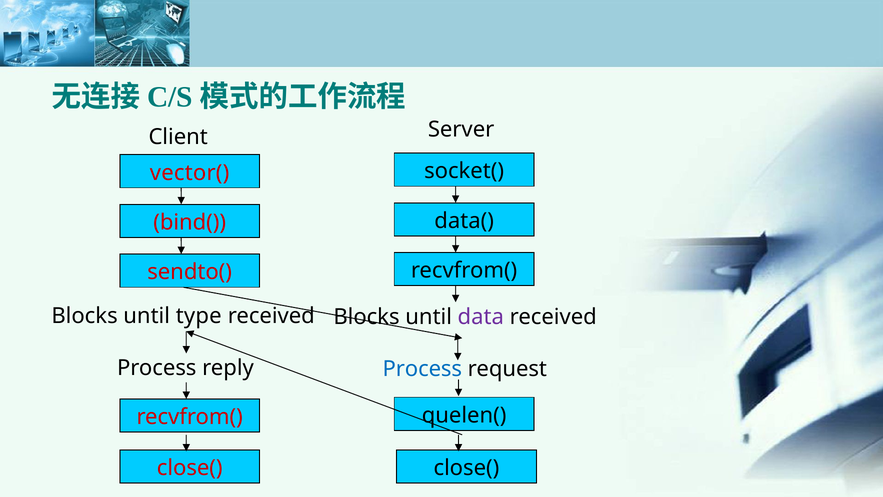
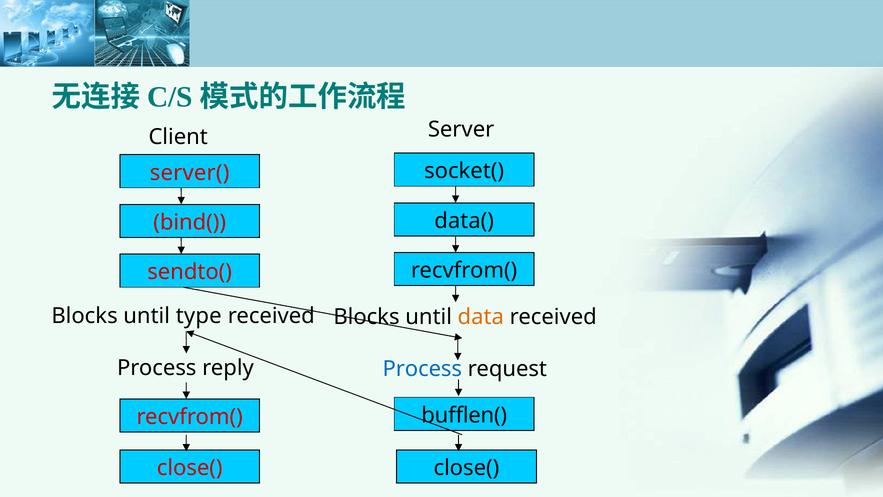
vector(: vector( -> server(
data colour: purple -> orange
quelen(: quelen( -> bufflen(
